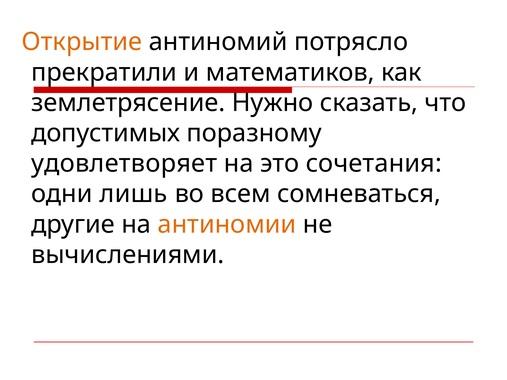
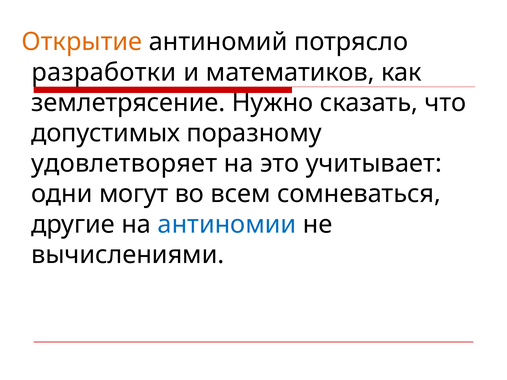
прекратили: прекратили -> разработки
сочетания: сочетания -> учитывает
лишь: лишь -> могут
антиномии colour: orange -> blue
